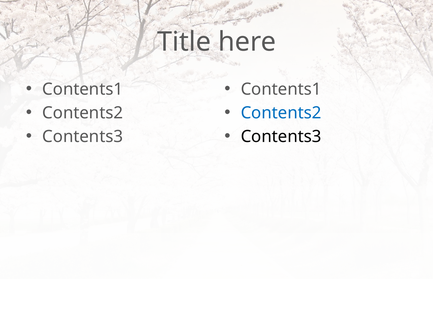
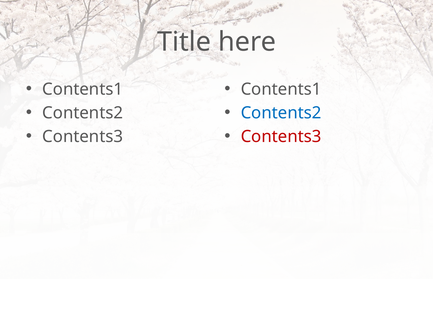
Contents3 at (281, 136) colour: black -> red
